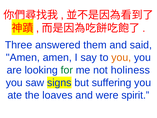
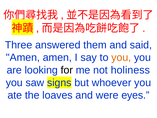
for colour: green -> black
suffering: suffering -> whoever
spirit: spirit -> eyes
